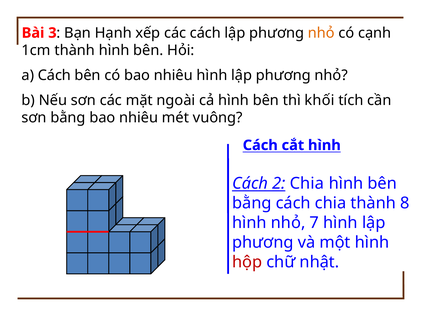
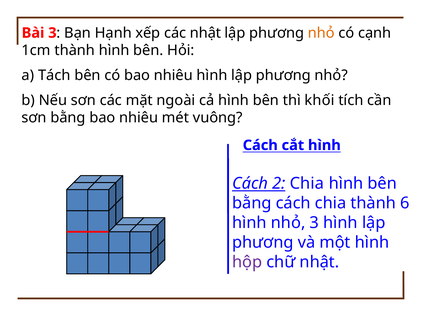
các cách: cách -> nhật
a Cách: Cách -> Tách
8: 8 -> 6
nhỏ 7: 7 -> 3
hộp colour: red -> purple
